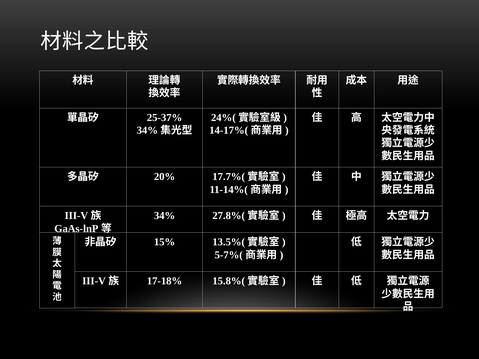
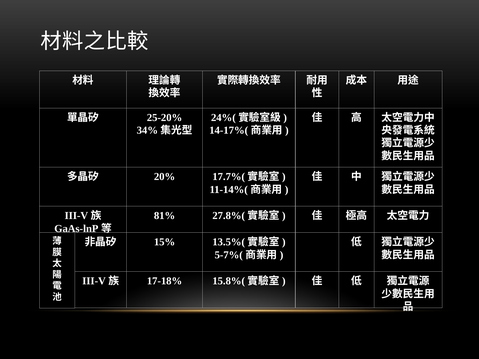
25-37%: 25-37% -> 25-20%
34%: 34% -> 81%
